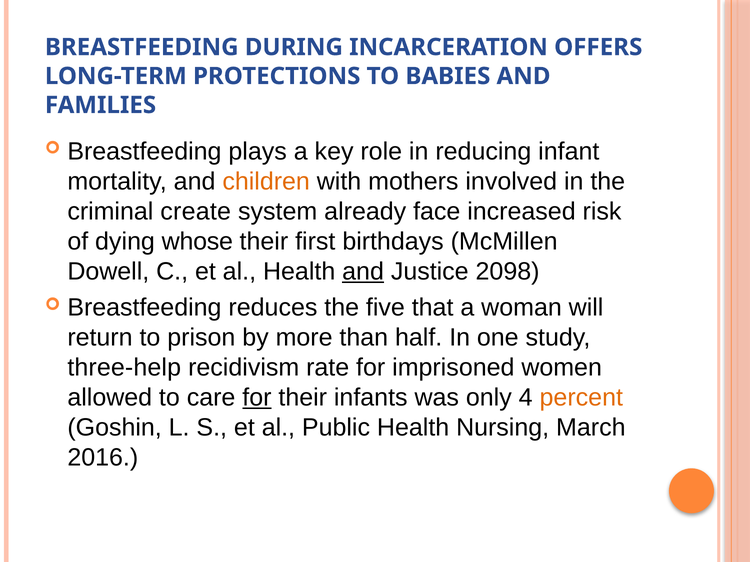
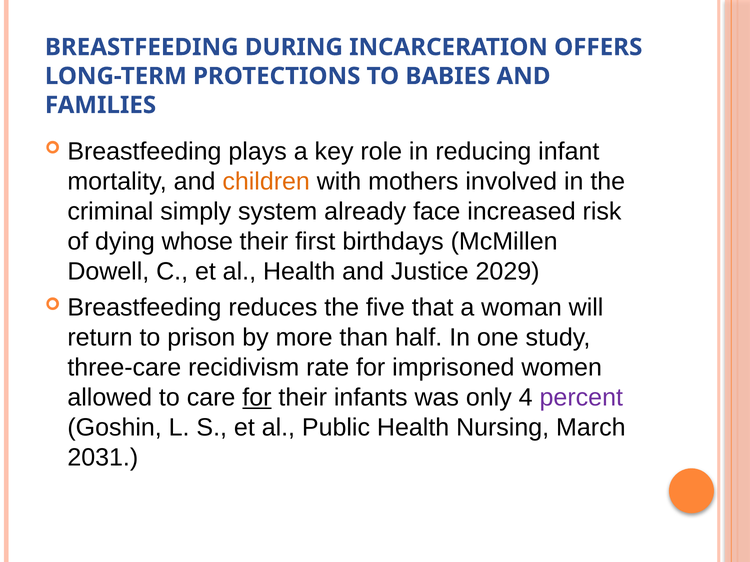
create: create -> simply
and at (363, 272) underline: present -> none
2098: 2098 -> 2029
three-help: three-help -> three-care
percent colour: orange -> purple
2016: 2016 -> 2031
